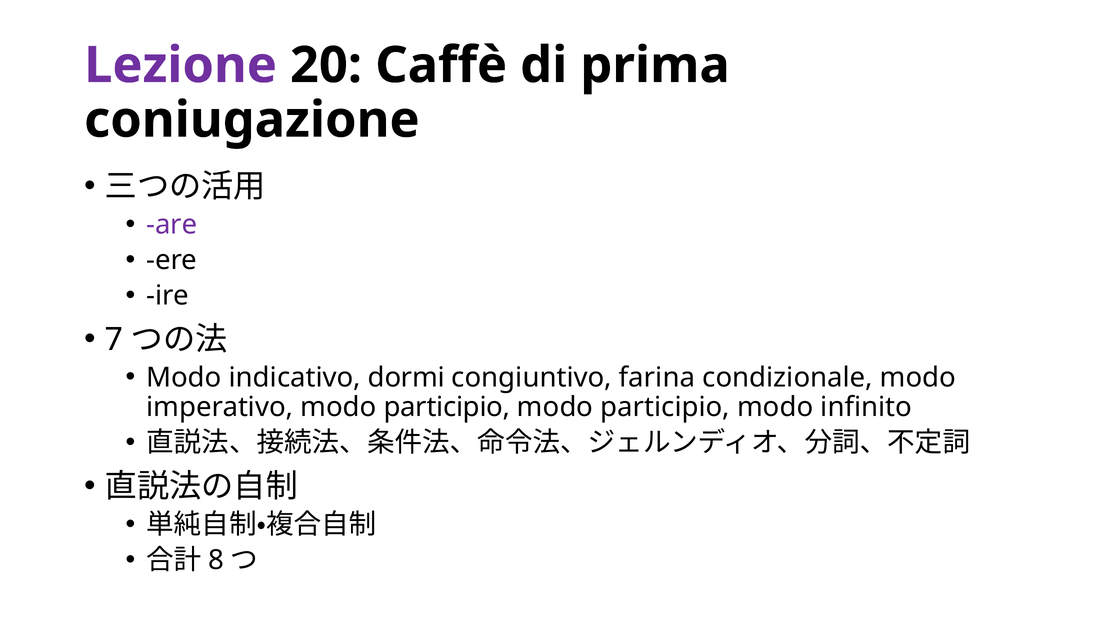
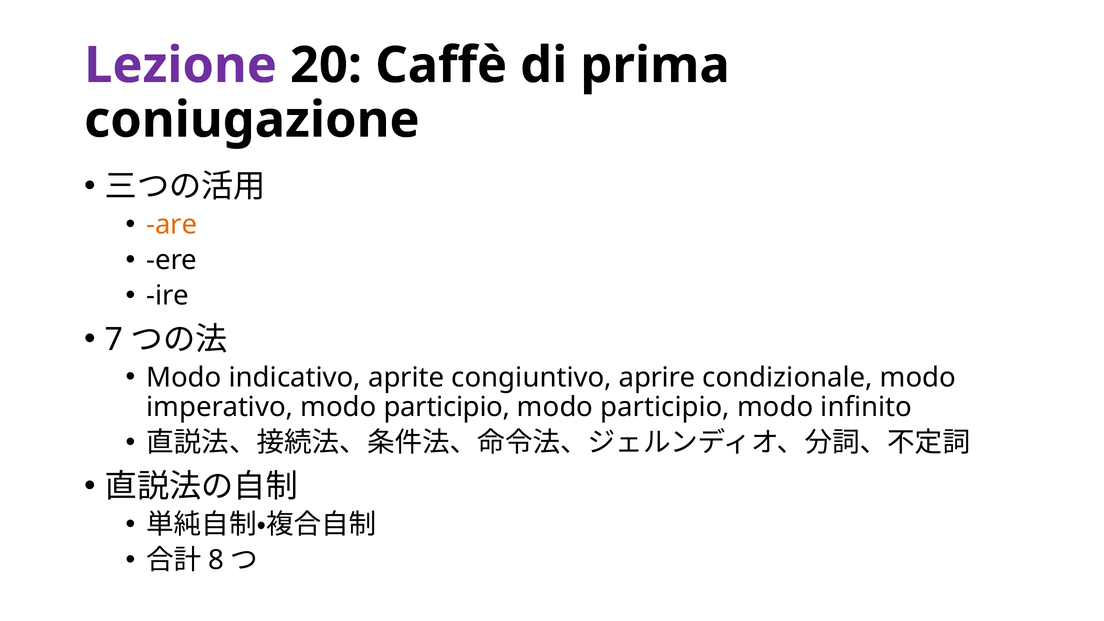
are colour: purple -> orange
dormi: dormi -> aprite
farina: farina -> aprire
